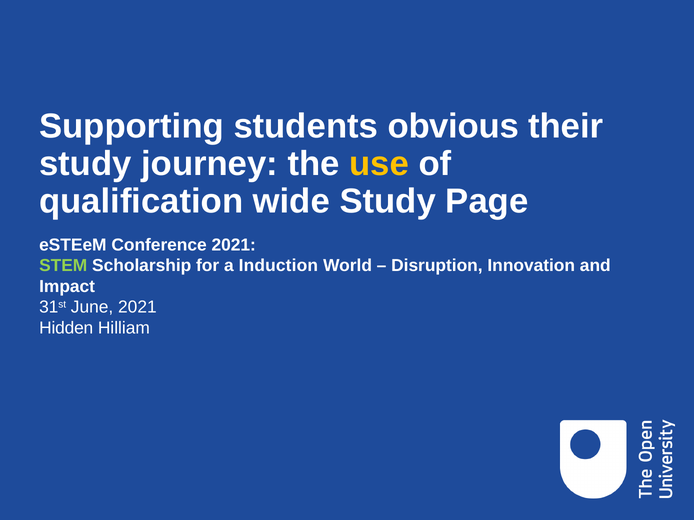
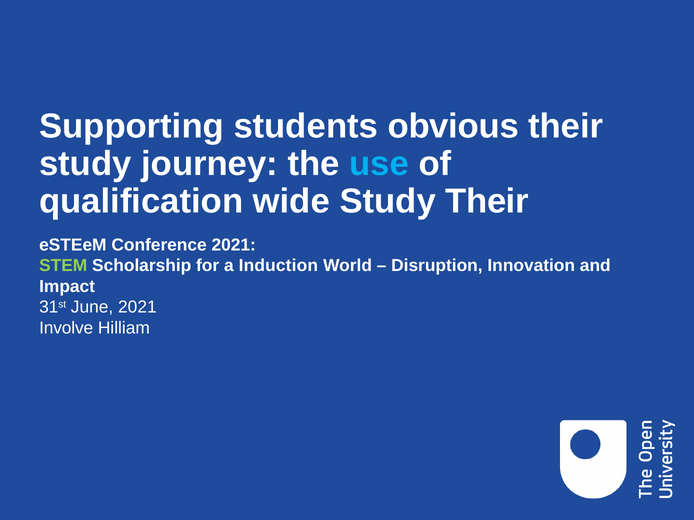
use colour: yellow -> light blue
Study Page: Page -> Their
Hidden: Hidden -> Involve
